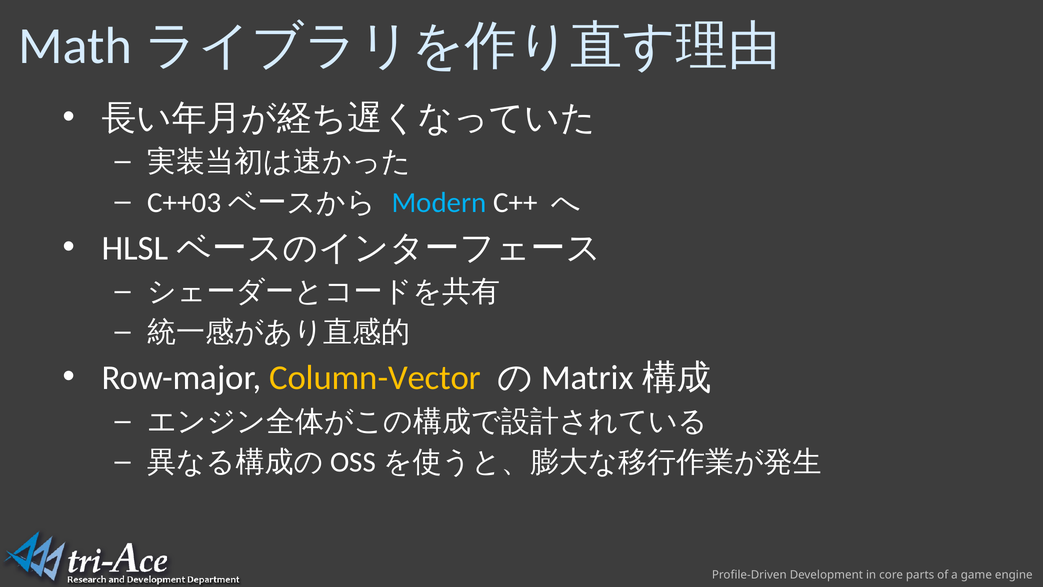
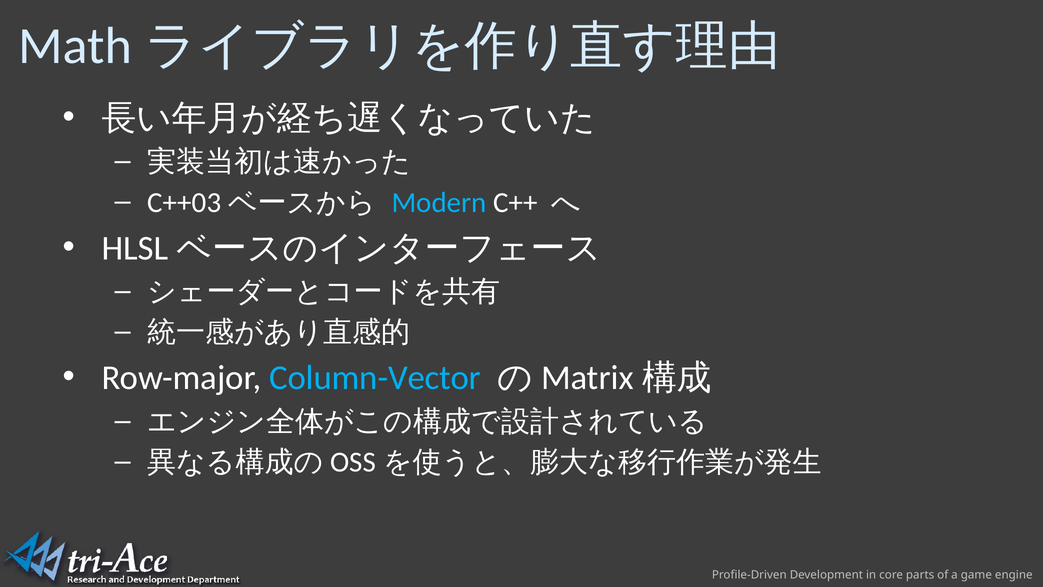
Column-Vector colour: yellow -> light blue
